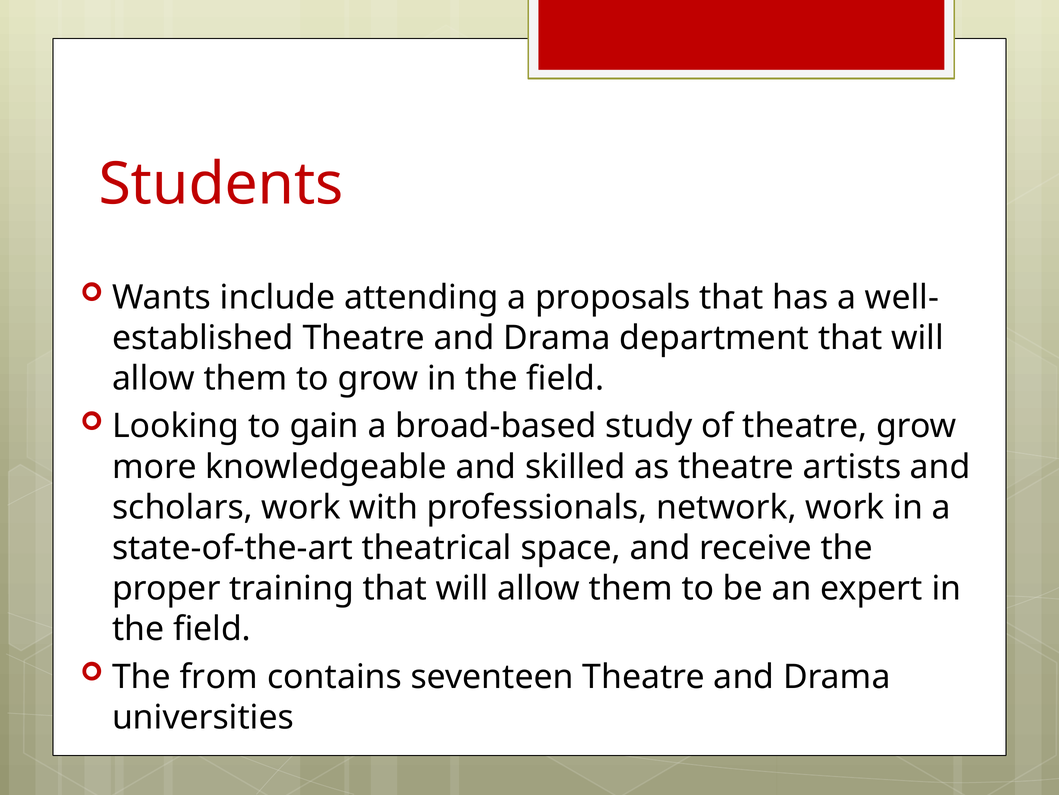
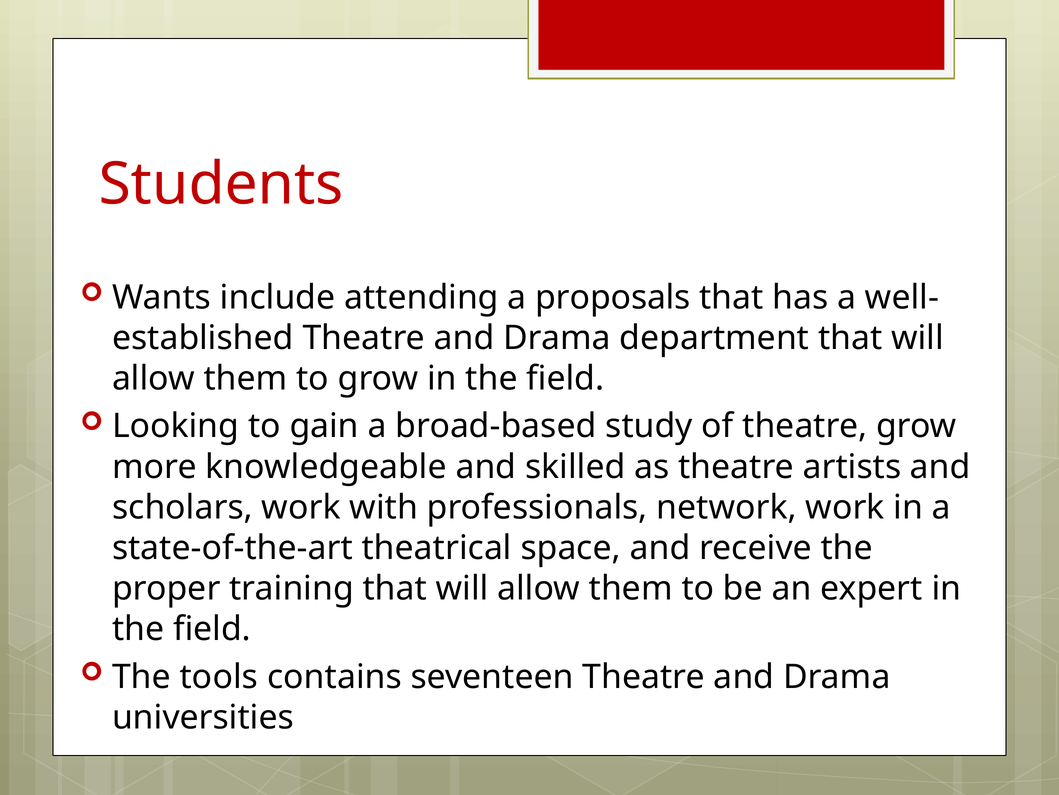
from: from -> tools
